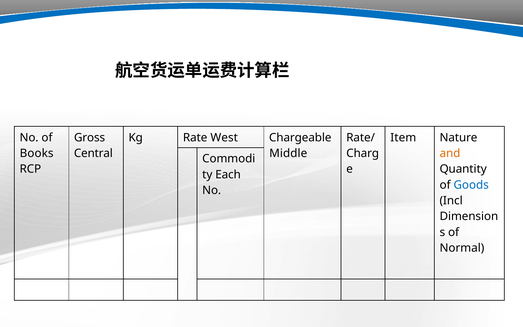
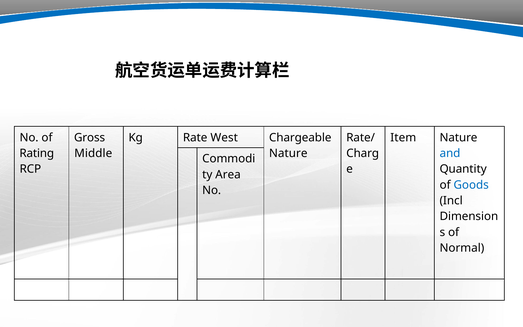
Books: Books -> Rating
Central: Central -> Middle
Middle at (288, 153): Middle -> Nature
and colour: orange -> blue
Each: Each -> Area
